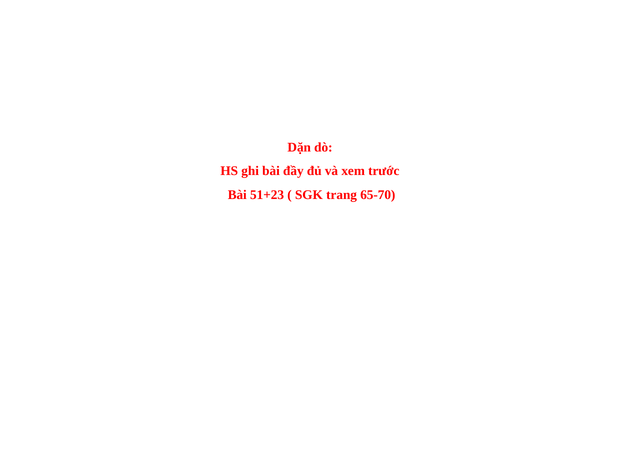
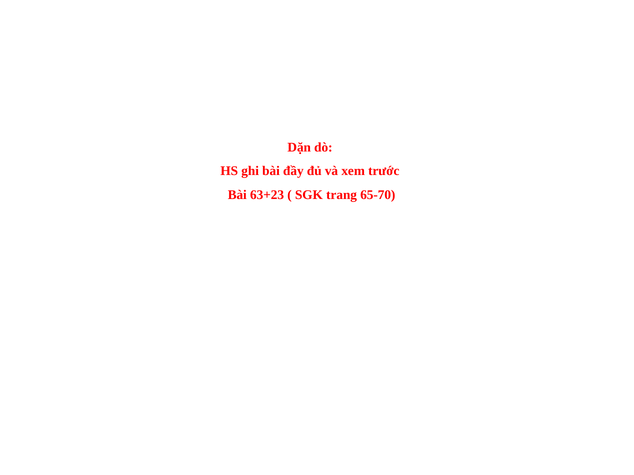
51+23: 51+23 -> 63+23
